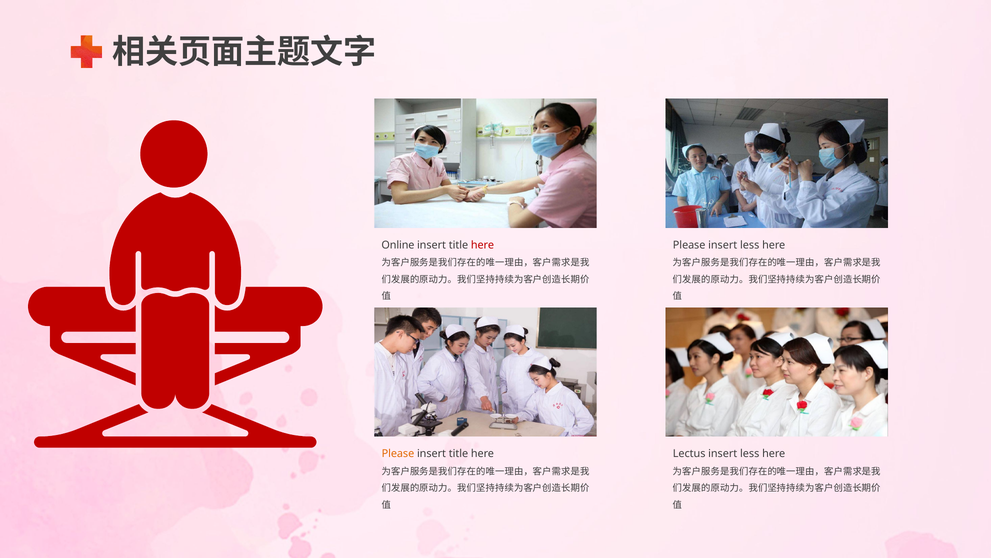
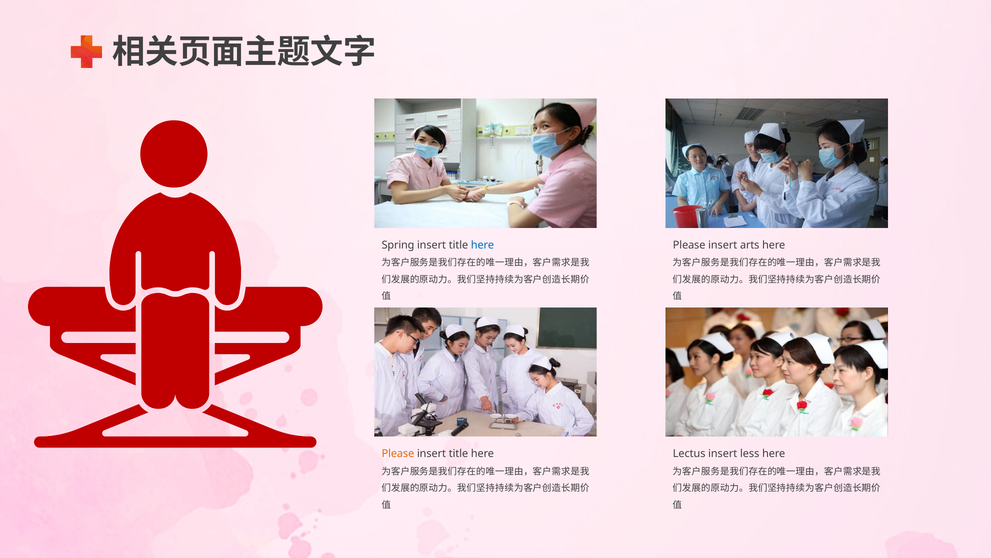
Online: Online -> Spring
here at (482, 245) colour: red -> blue
Please insert less: less -> arts
